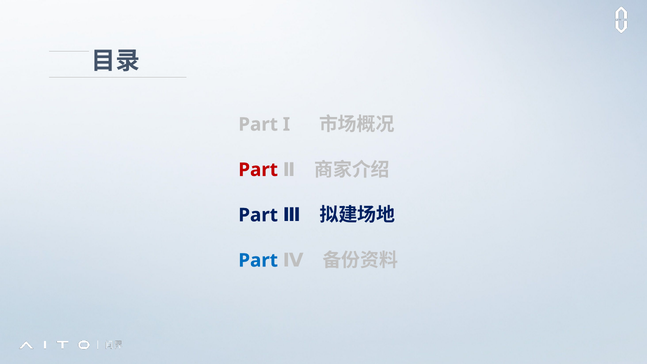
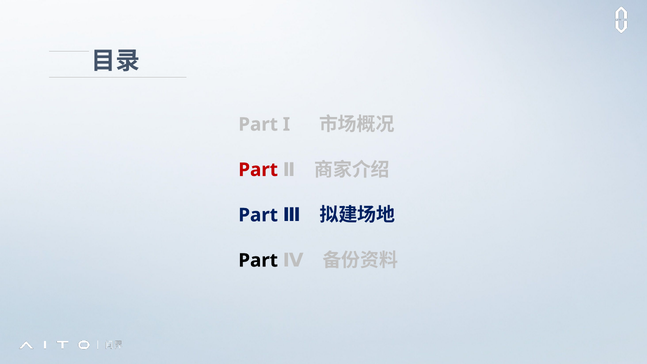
Part at (258, 260) colour: blue -> black
